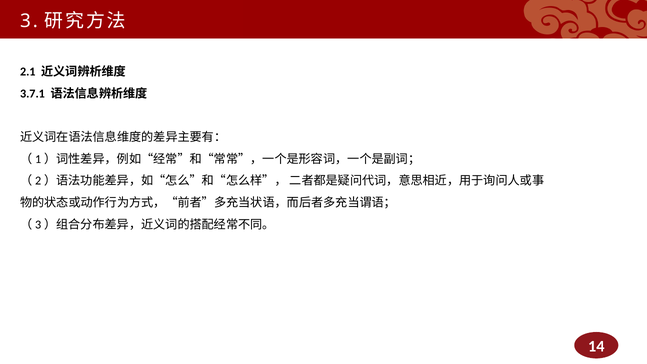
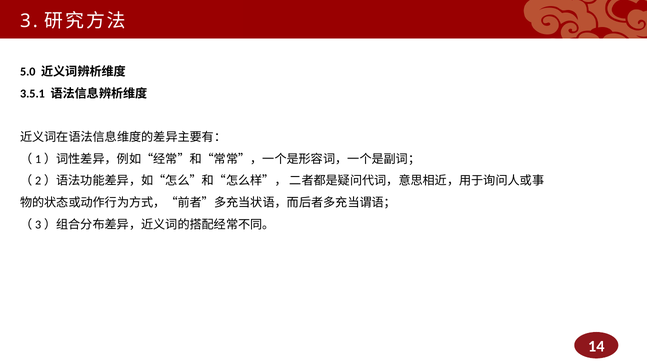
2.1: 2.1 -> 5.0
3.7.1: 3.7.1 -> 3.5.1
